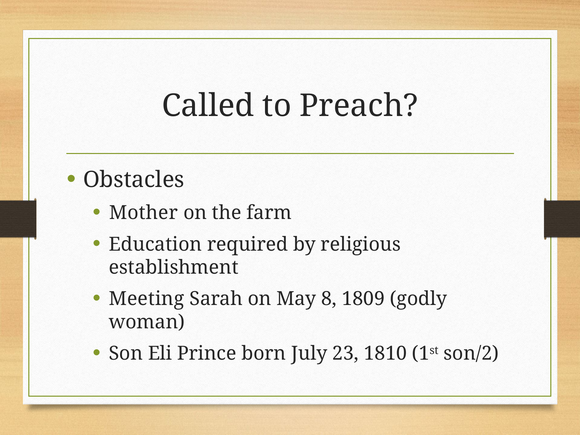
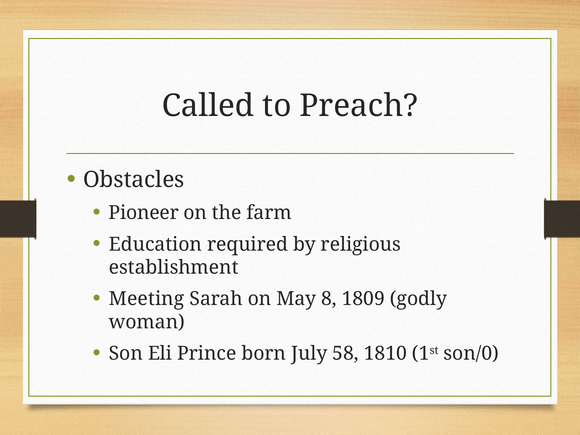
Mother: Mother -> Pioneer
23: 23 -> 58
son/2: son/2 -> son/0
